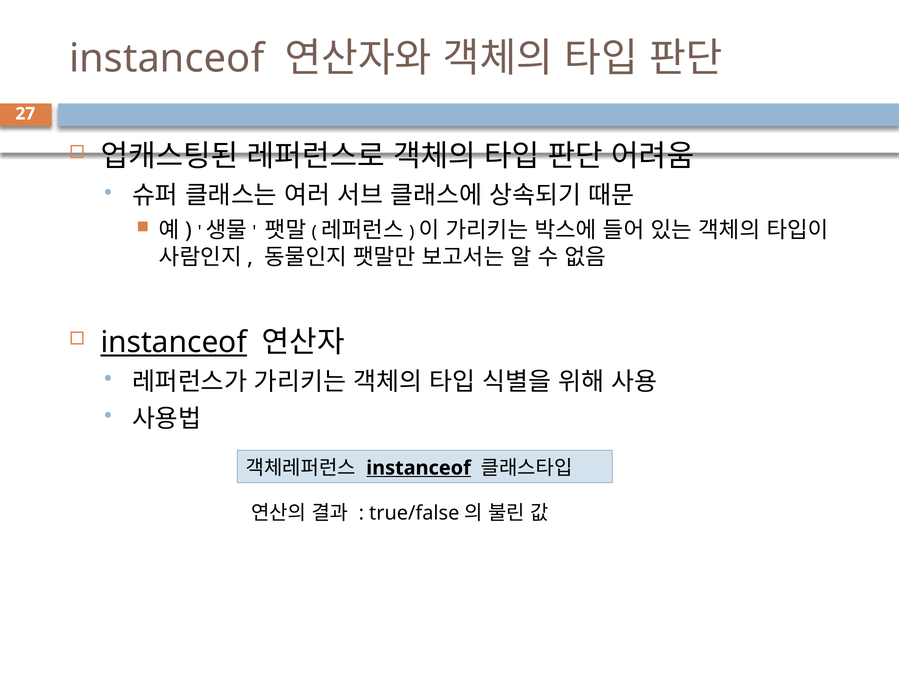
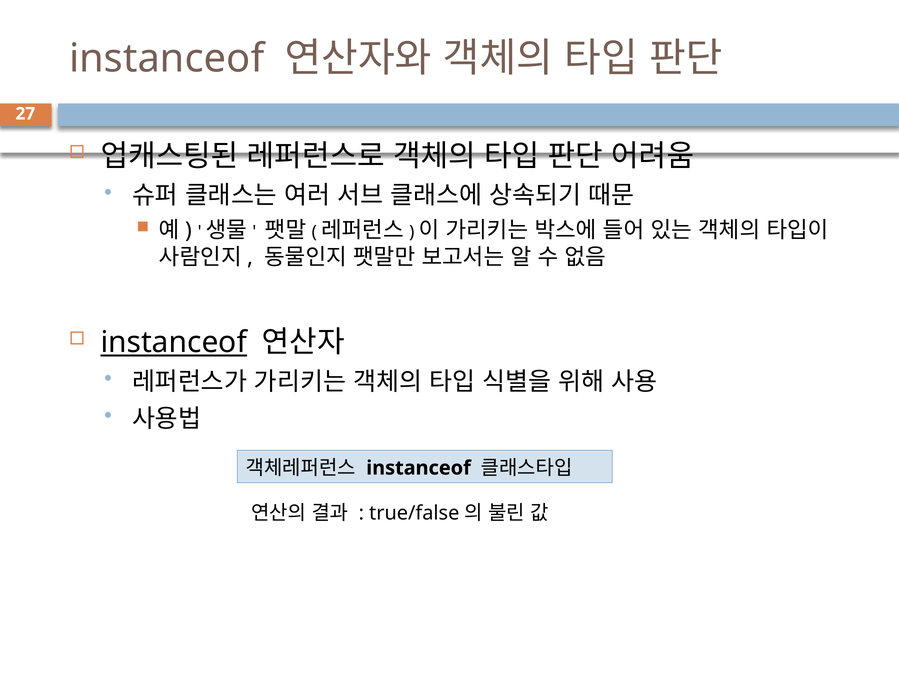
instanceof at (419, 468) underline: present -> none
